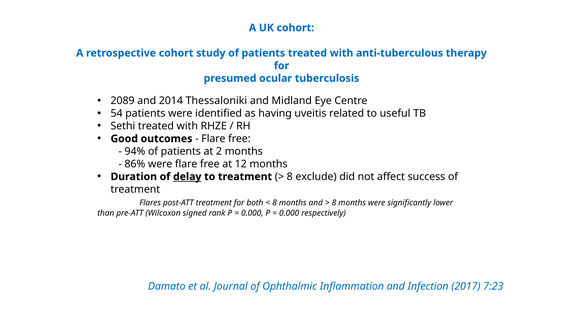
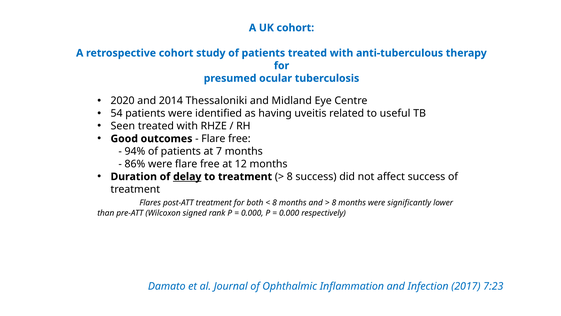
2089: 2089 -> 2020
Sethi: Sethi -> Seen
2: 2 -> 7
8 exclude: exclude -> success
